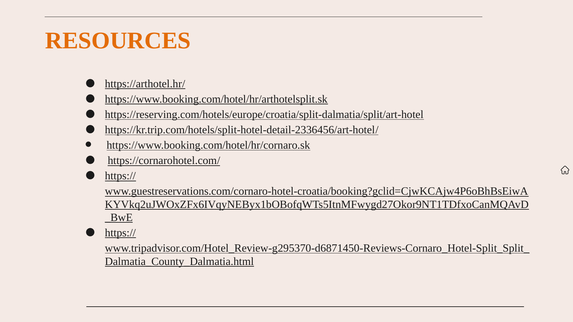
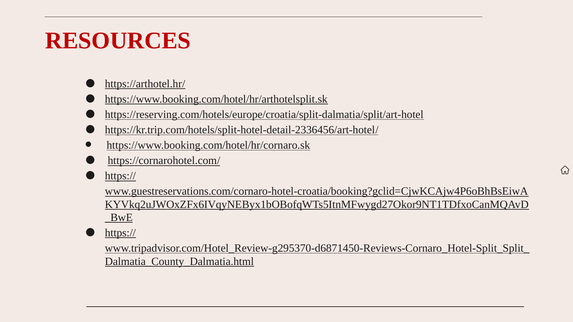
RESOURCES colour: orange -> red
